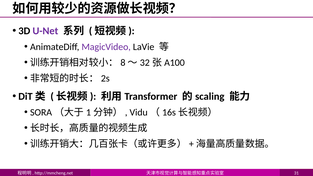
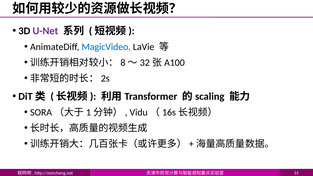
MagicVideo colour: purple -> blue
